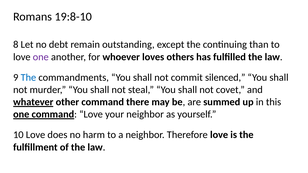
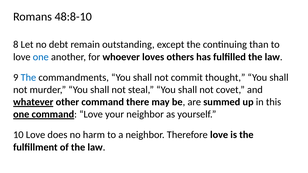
19:8-10: 19:8-10 -> 48:8-10
one at (41, 57) colour: purple -> blue
silenced: silenced -> thought
